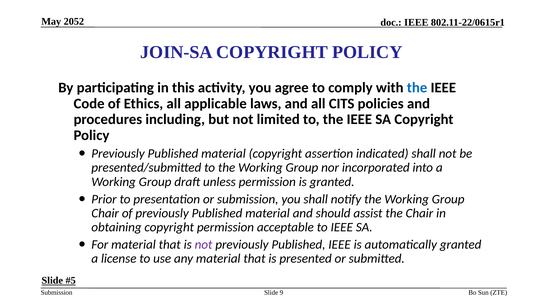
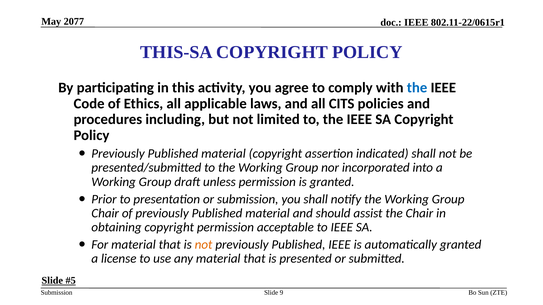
2052: 2052 -> 2077
JOIN-SA: JOIN-SA -> THIS-SA
not at (204, 245) colour: purple -> orange
